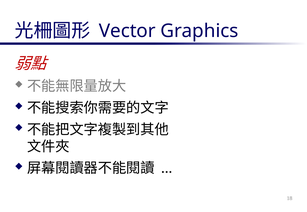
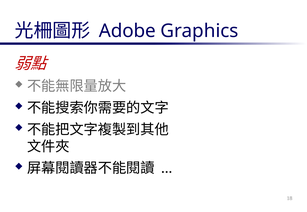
Vector: Vector -> Adobe
